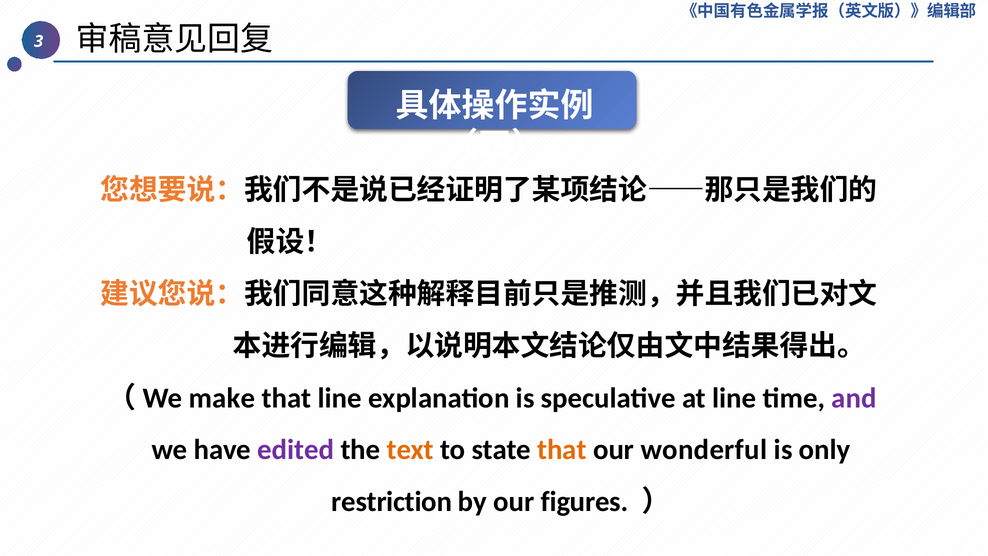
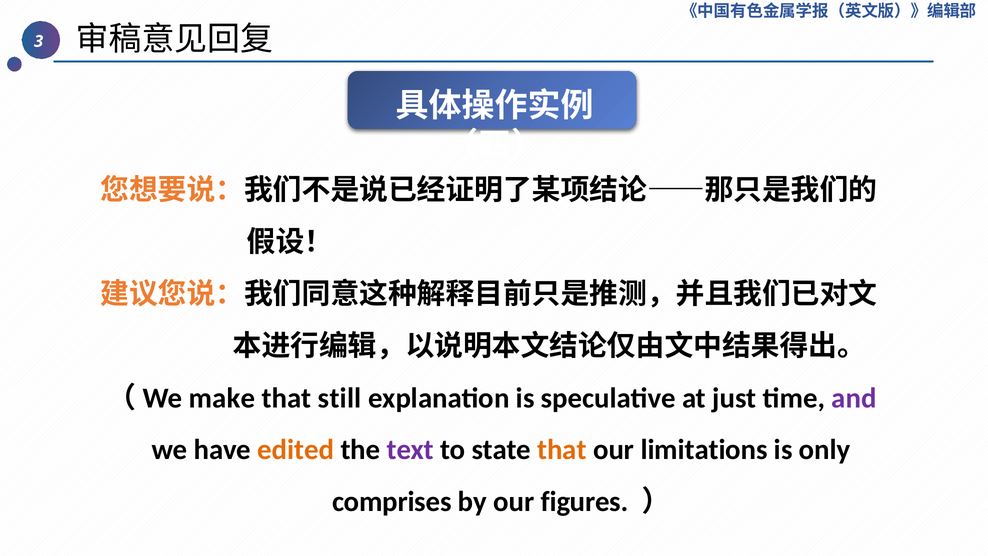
that line: line -> still
at line: line -> just
edited colour: purple -> orange
text colour: orange -> purple
wonderful: wonderful -> limitations
restriction: restriction -> comprises
